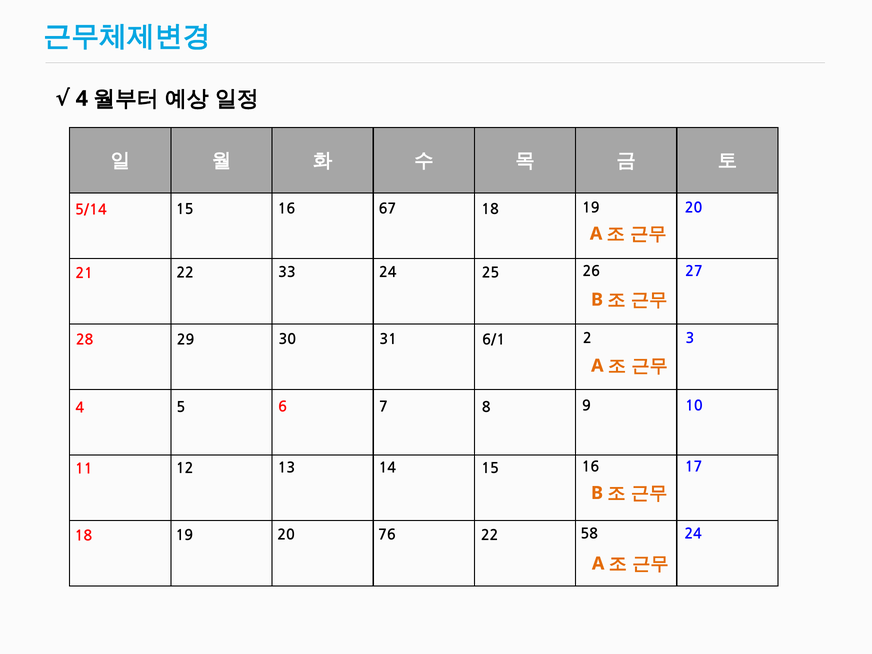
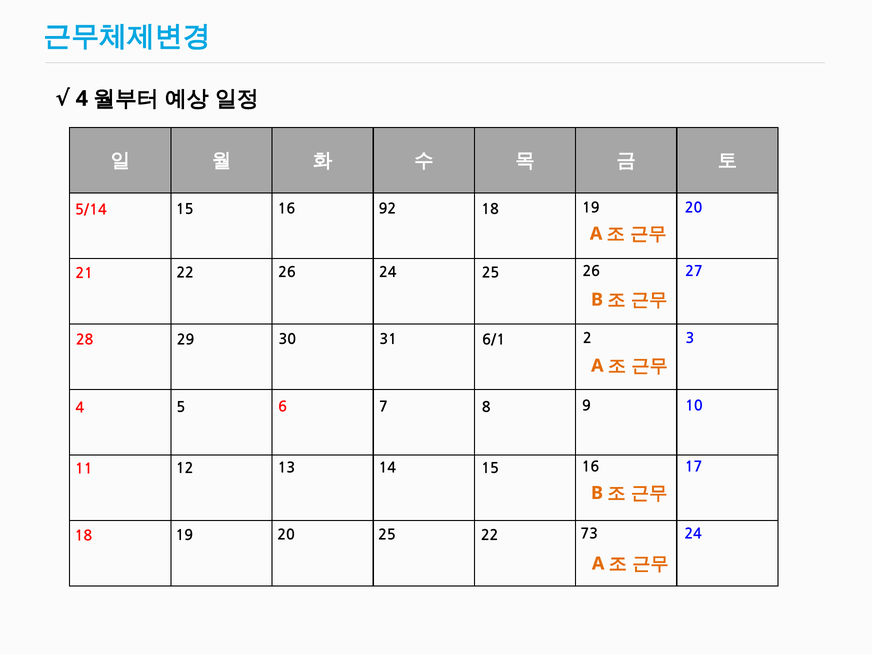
67: 67 -> 92
22 33: 33 -> 26
18 76: 76 -> 25
58: 58 -> 73
